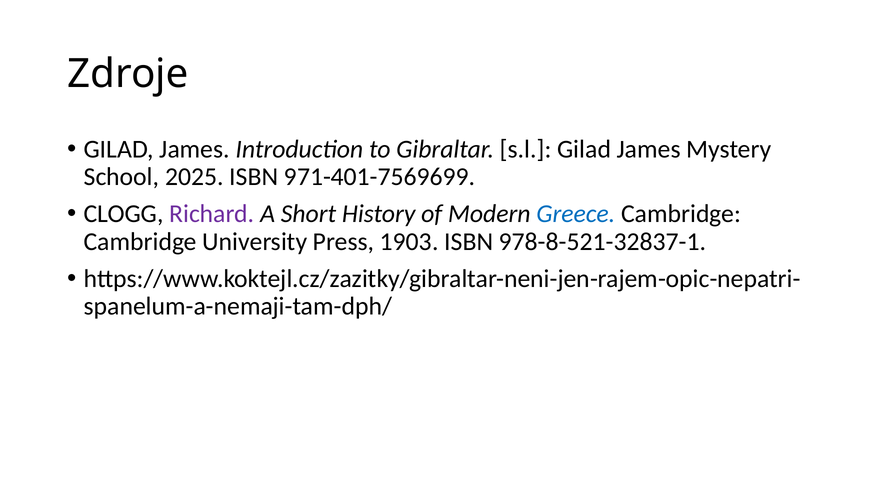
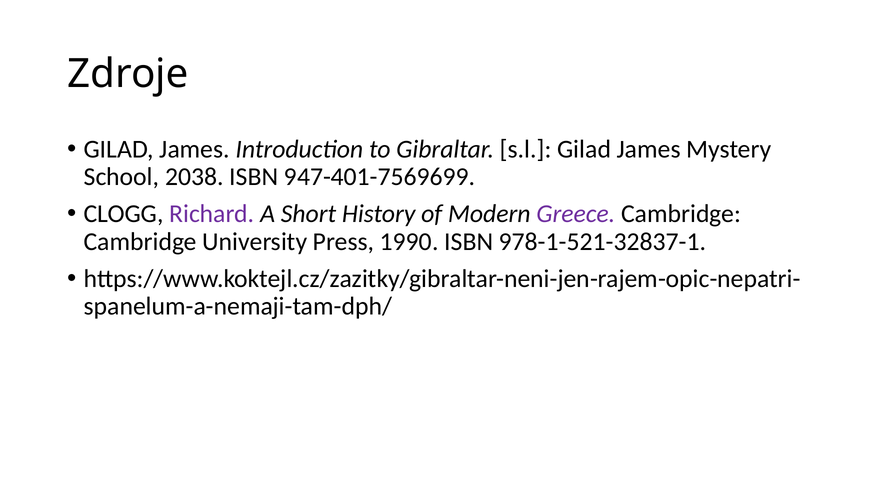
2025: 2025 -> 2038
971-401-7569699: 971-401-7569699 -> 947-401-7569699
Greece colour: blue -> purple
1903: 1903 -> 1990
978-8-521-32837-1: 978-8-521-32837-1 -> 978-1-521-32837-1
